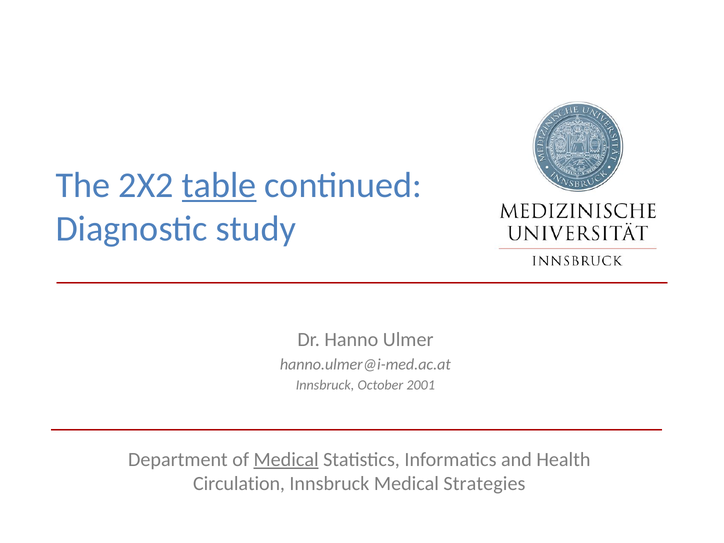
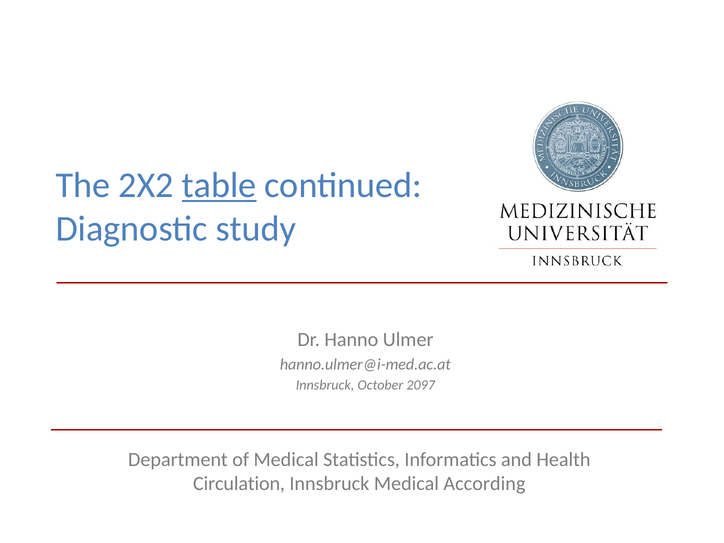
2001: 2001 -> 2097
Medical at (286, 460) underline: present -> none
Strategies: Strategies -> According
